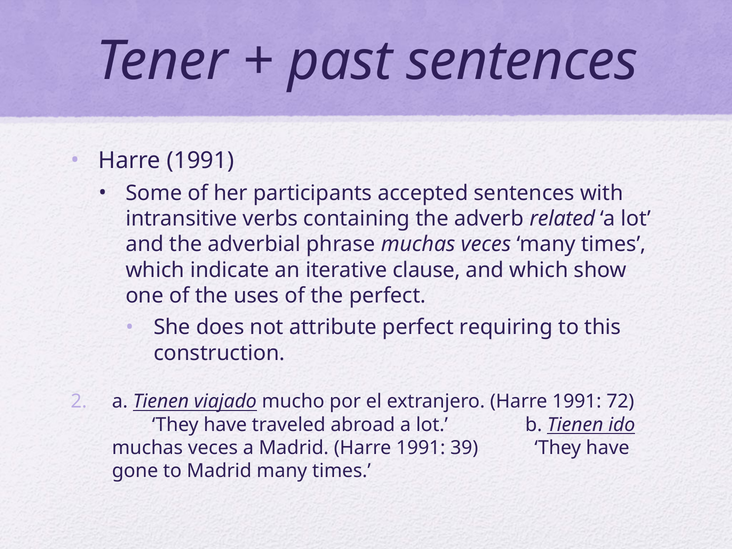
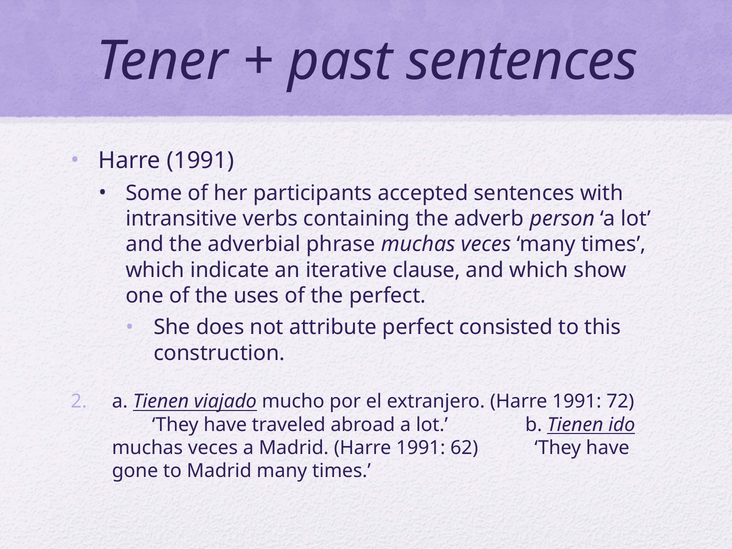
related: related -> person
requiring: requiring -> consisted
39: 39 -> 62
